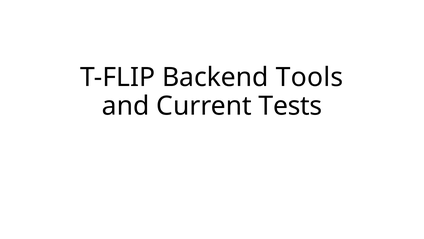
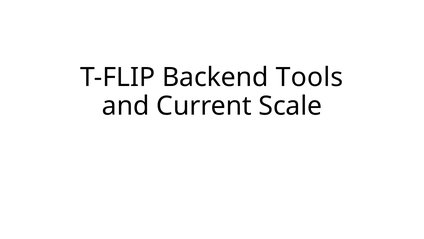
Tests: Tests -> Scale
